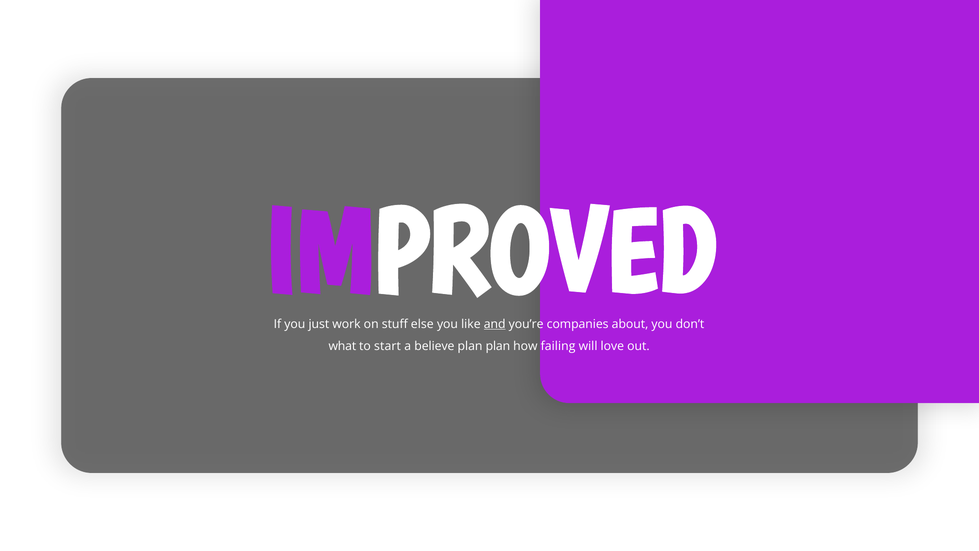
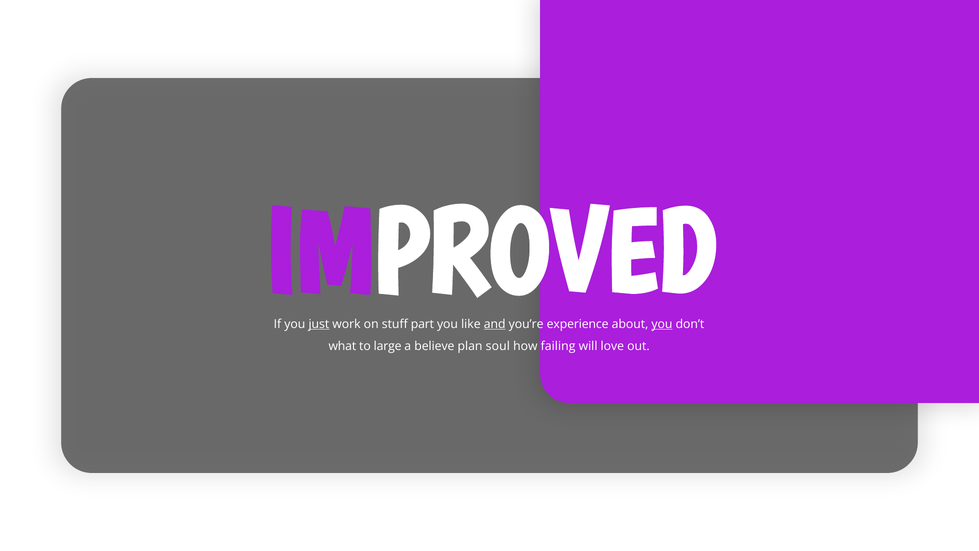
just underline: none -> present
else: else -> part
companies: companies -> experience
you at (662, 324) underline: none -> present
start: start -> large
plan plan: plan -> soul
